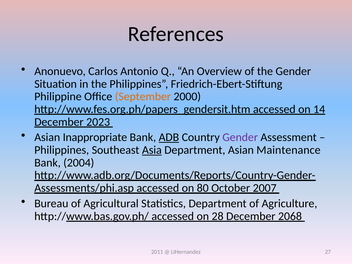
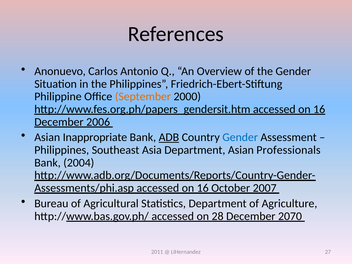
http://www.fes.org.ph/papers_gendersit.htm accessed on 14: 14 -> 16
2023: 2023 -> 2006
Gender at (240, 137) colour: purple -> blue
Asia underline: present -> none
Maintenance: Maintenance -> Professionals
80 at (203, 188): 80 -> 16
2068: 2068 -> 2070
